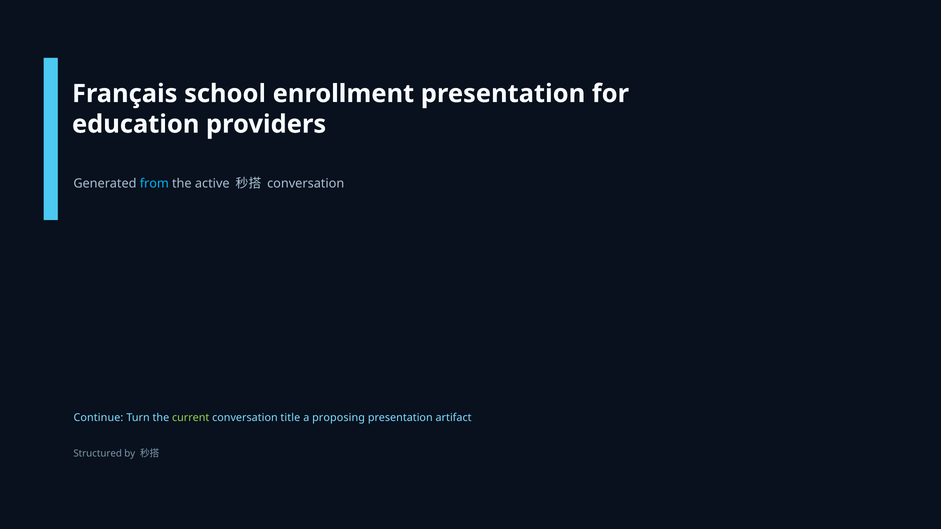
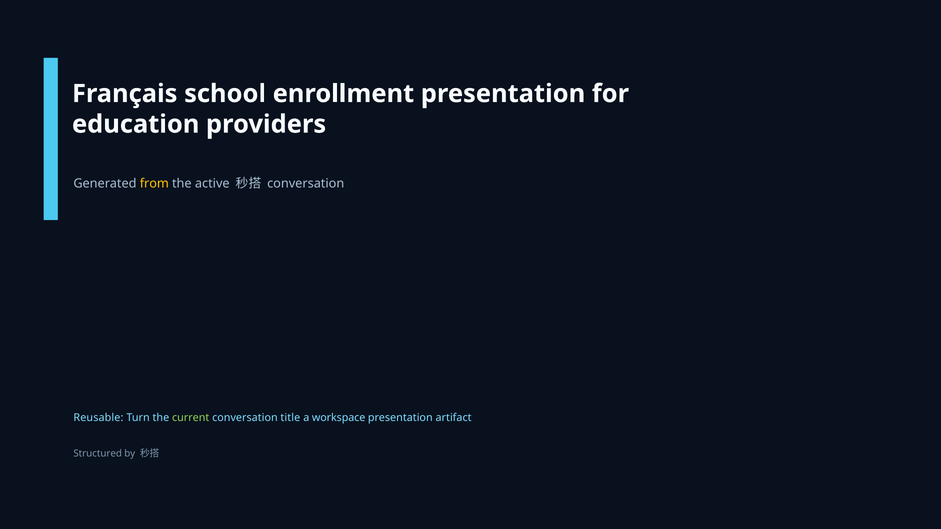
from colour: light blue -> yellow
Continue: Continue -> Reusable
proposing: proposing -> workspace
